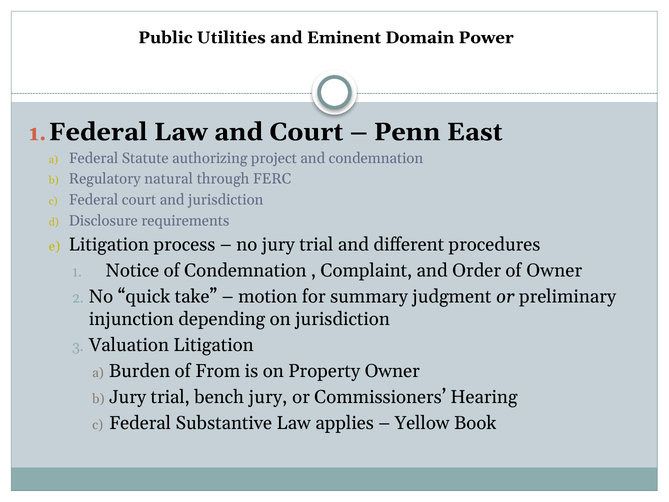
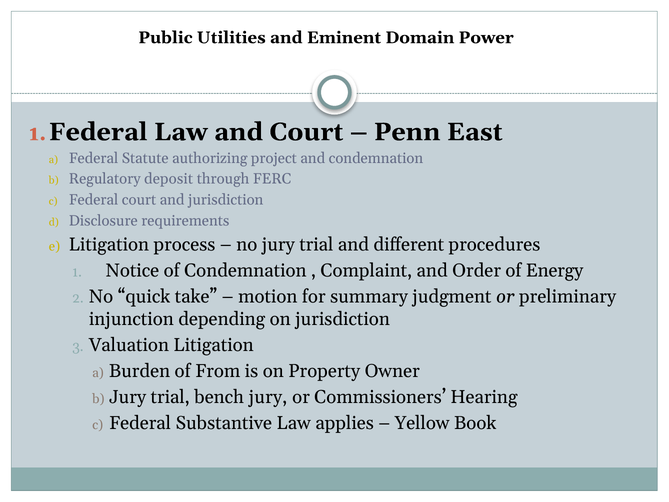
natural: natural -> deposit
of Owner: Owner -> Energy
